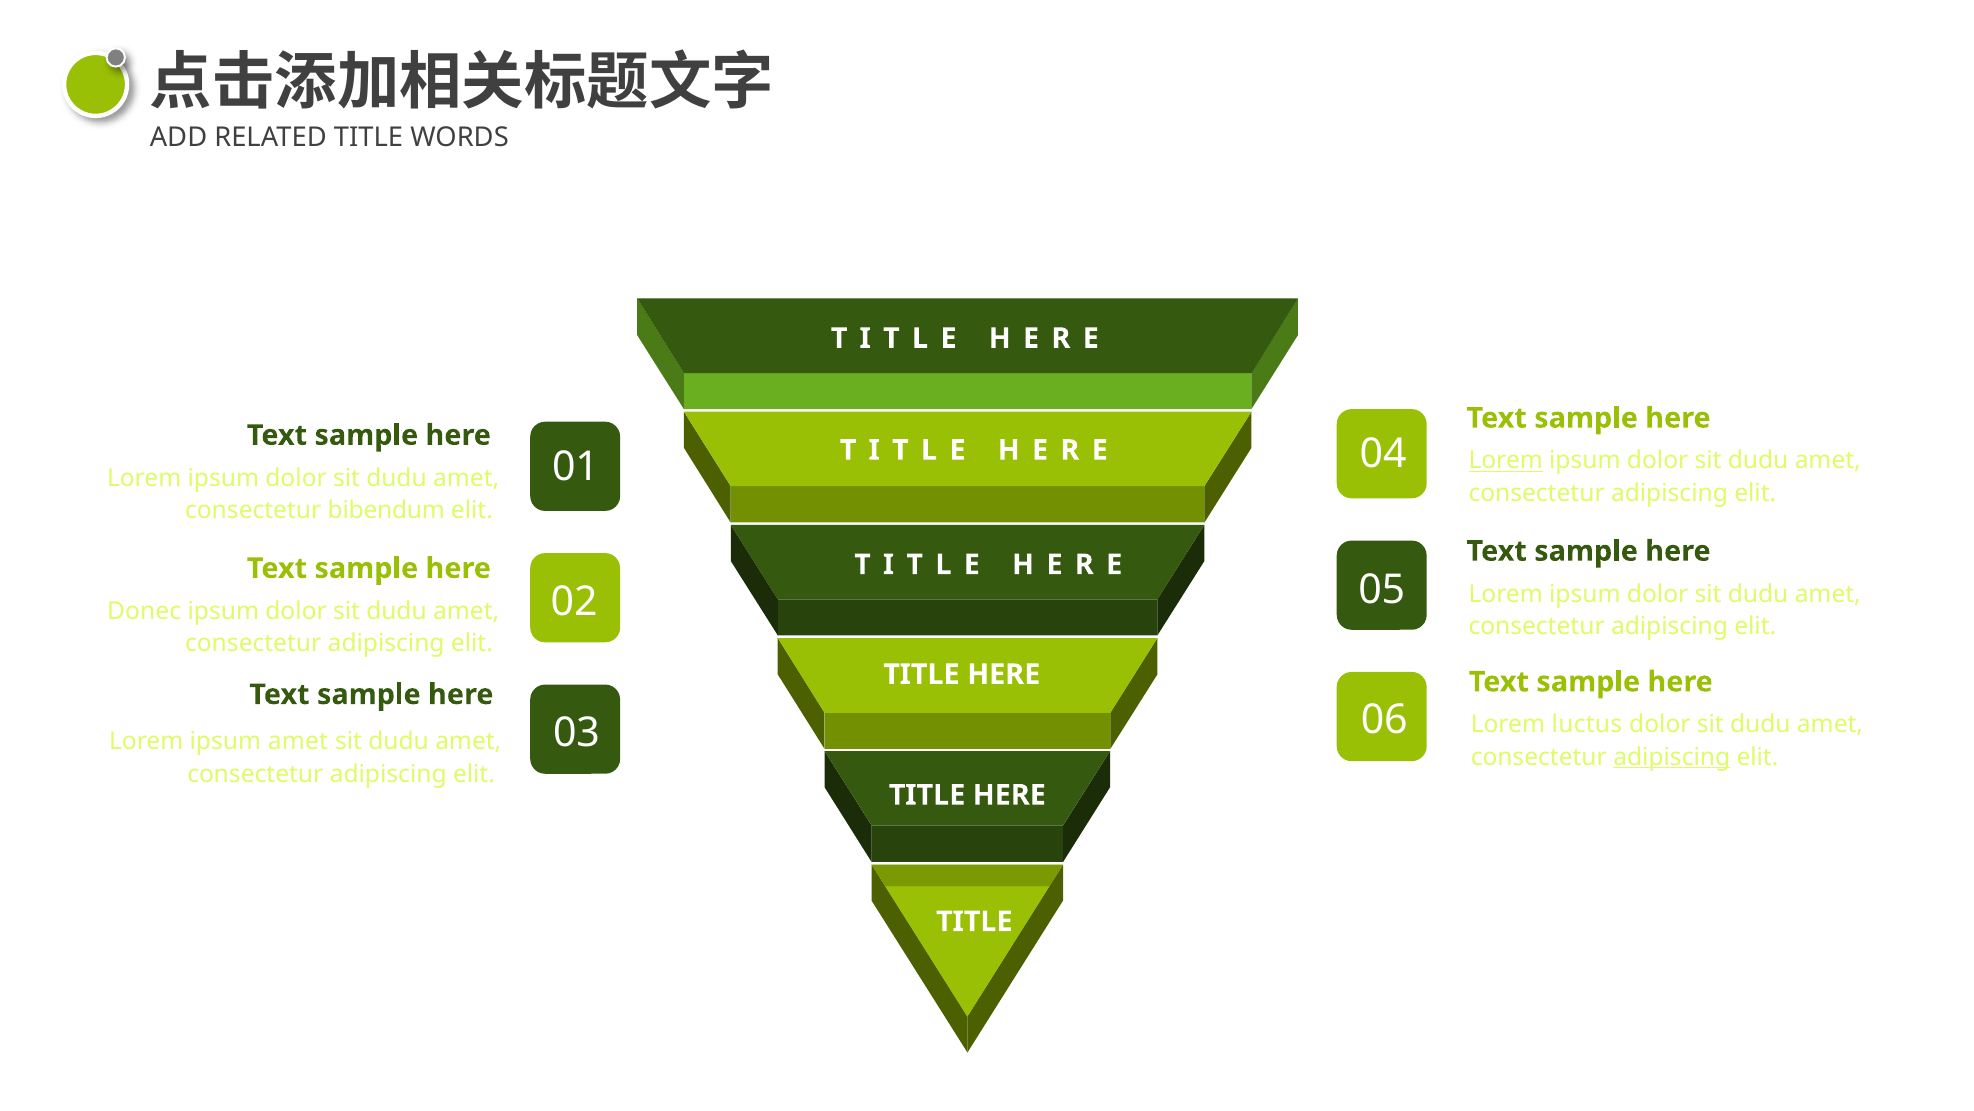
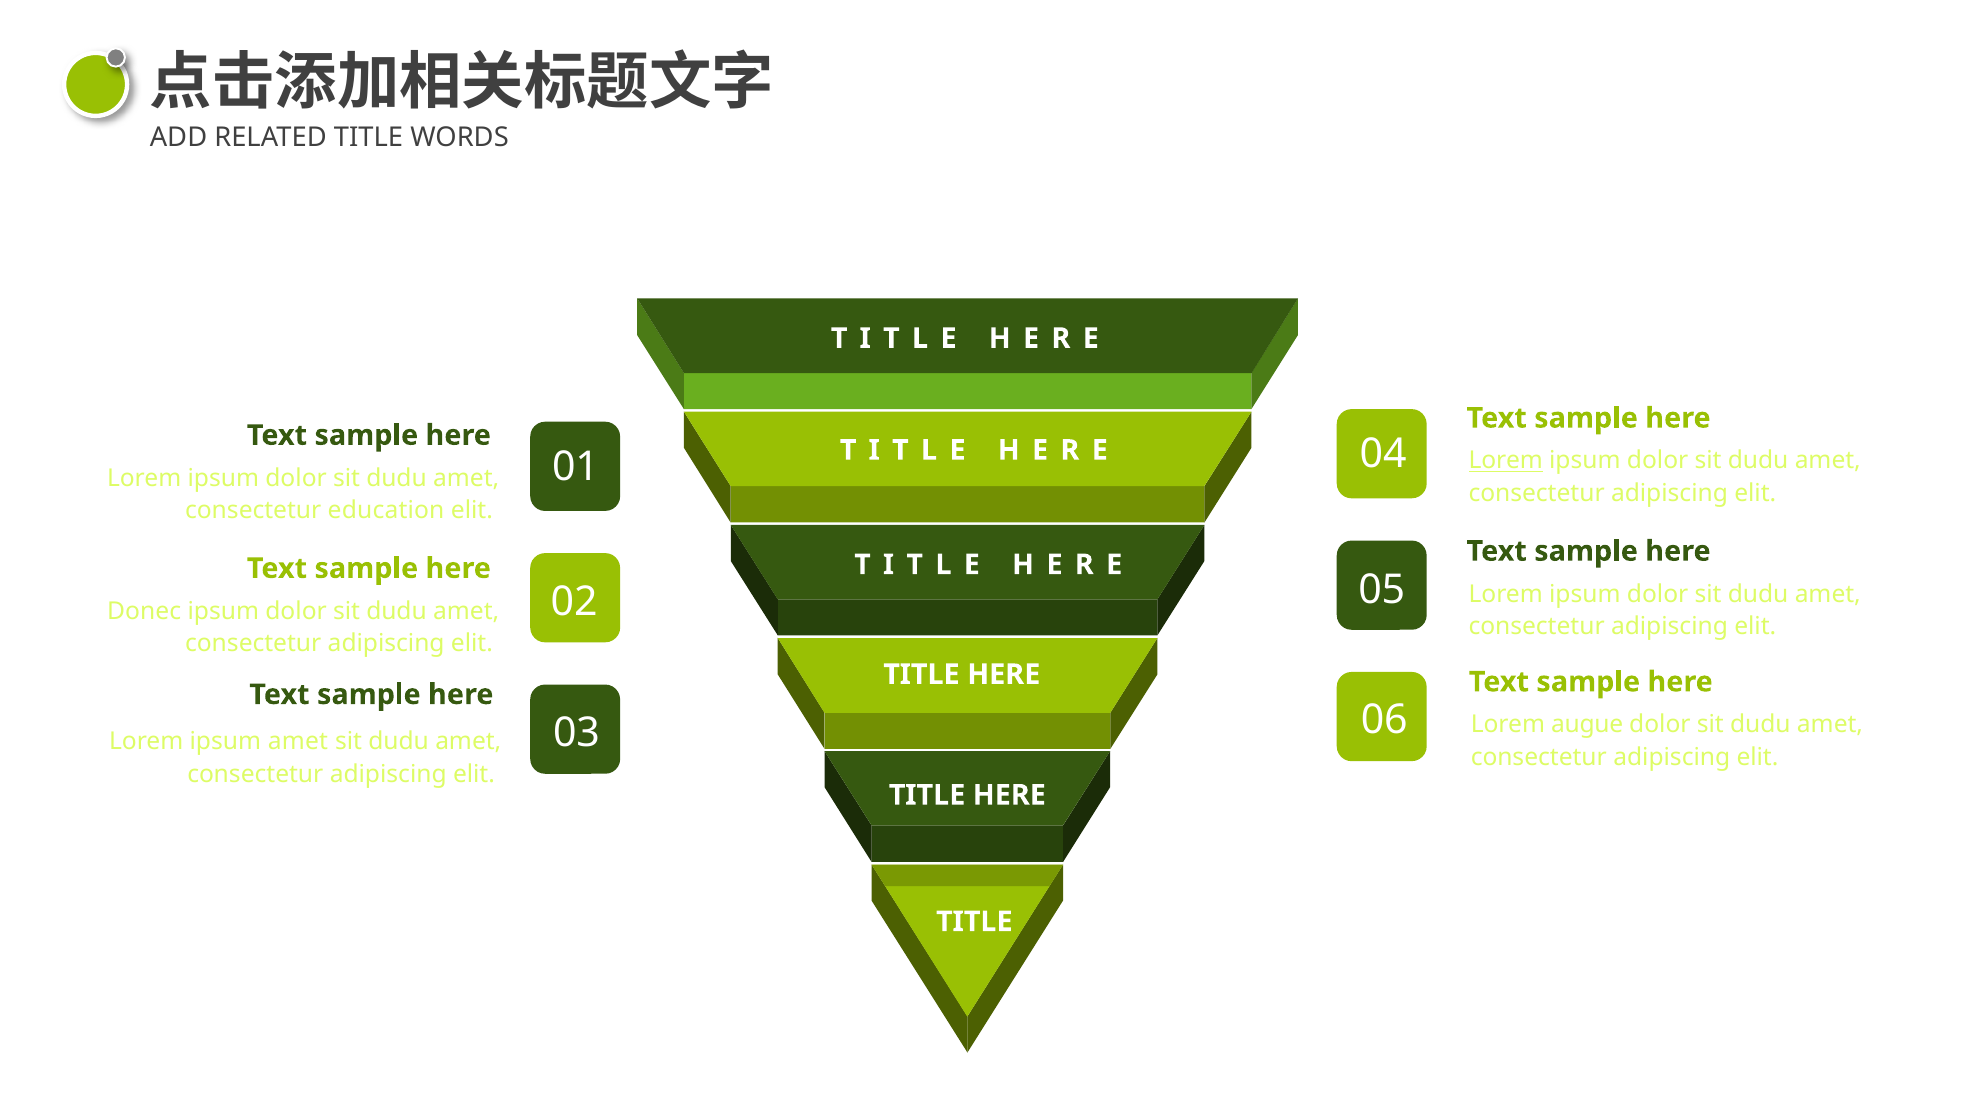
bibendum: bibendum -> education
luctus: luctus -> augue
adipiscing at (1672, 757) underline: present -> none
